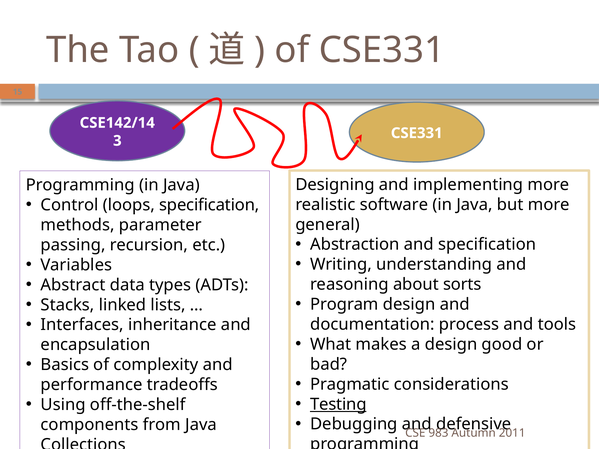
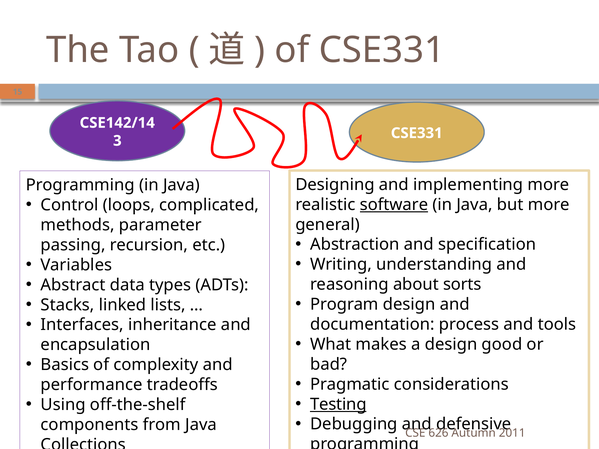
loops specification: specification -> complicated
software at (394, 205) underline: none -> present
983: 983 -> 626
